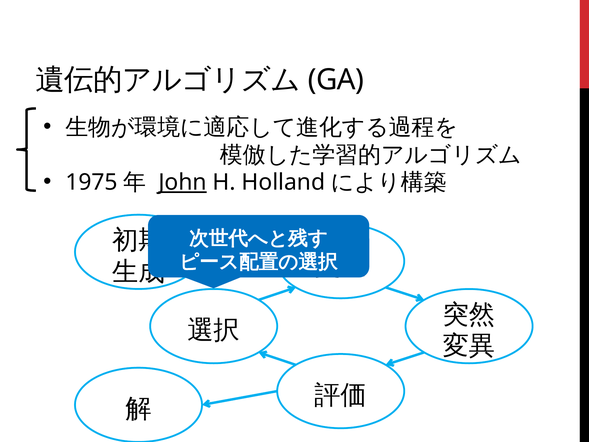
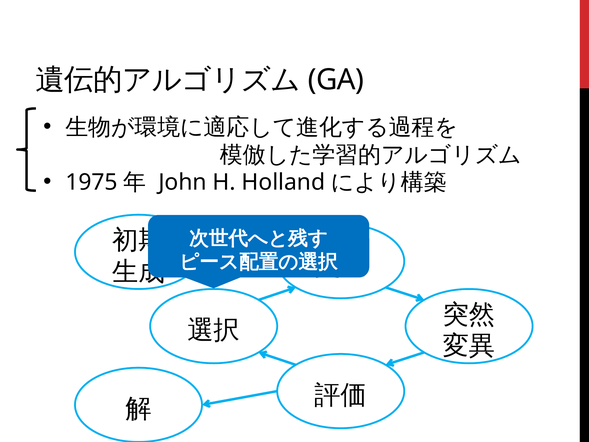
John underline: present -> none
